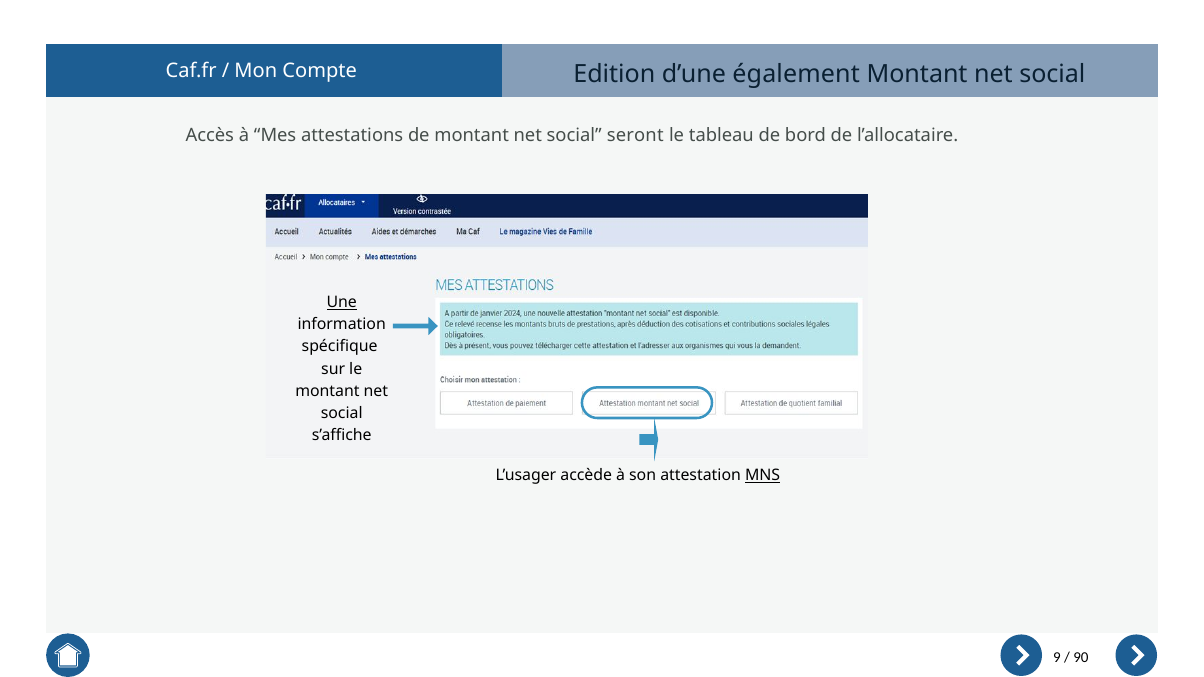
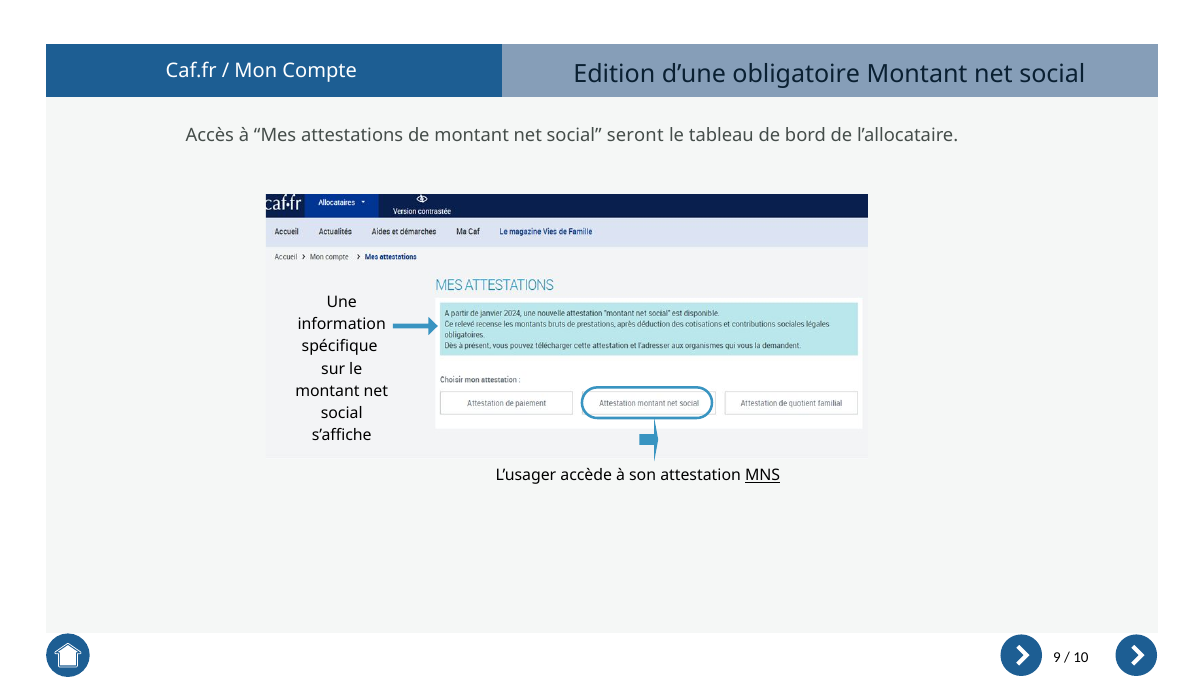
également: également -> obligatoire
Une underline: present -> none
90: 90 -> 10
